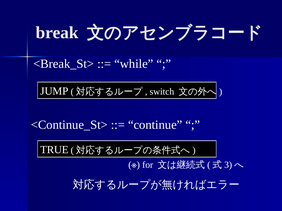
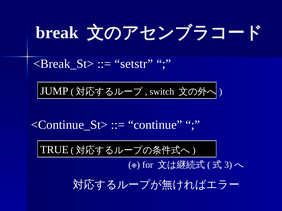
while: while -> setstr
